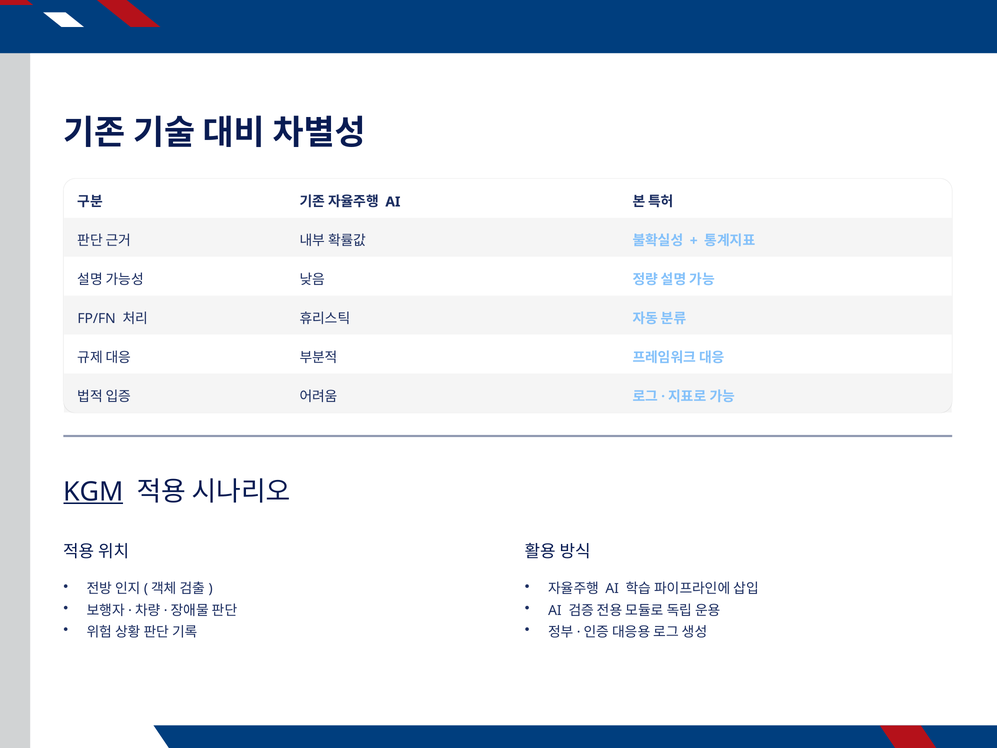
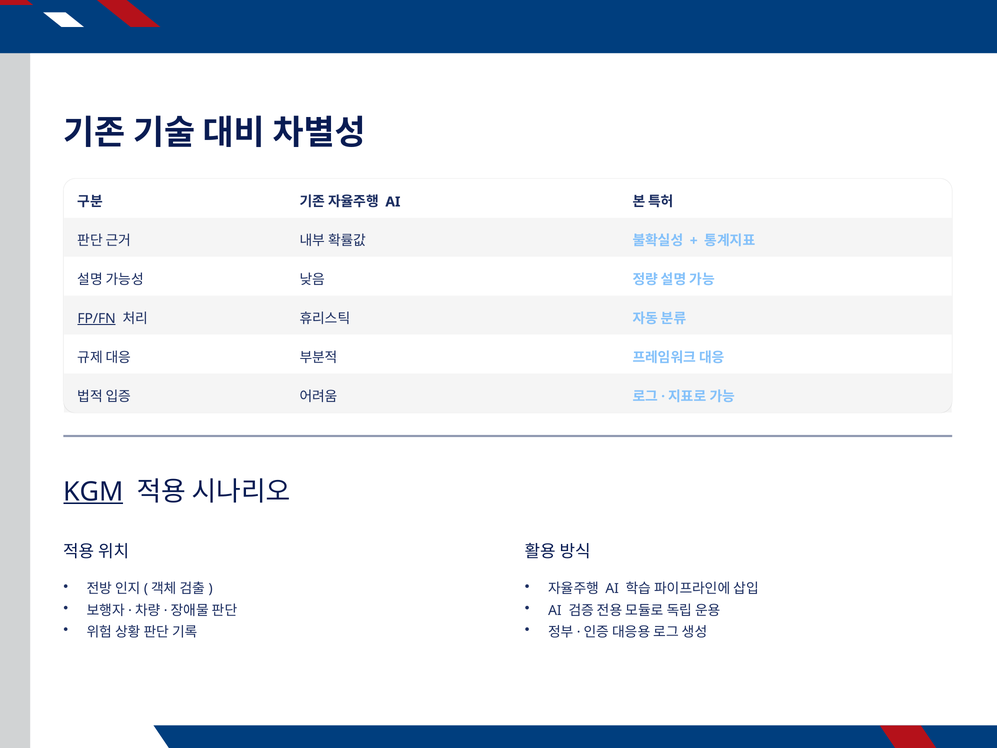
FP/FN underline: none -> present
